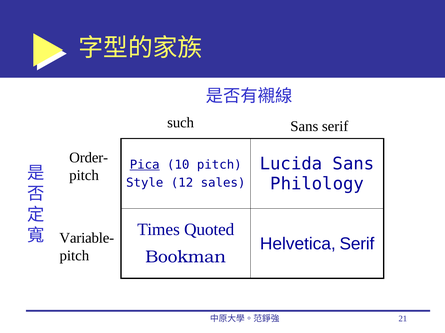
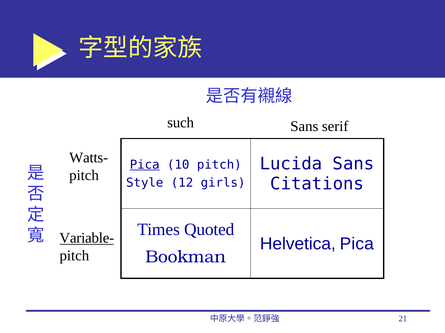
Order-: Order- -> Watts-
Philology: Philology -> Citations
sales: sales -> girls
Variable- underline: none -> present
Helvetica Serif: Serif -> Pica
